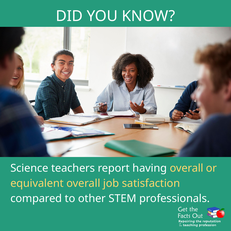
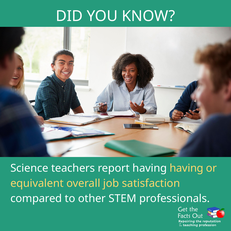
having overall: overall -> having
